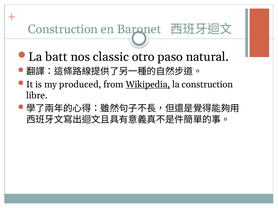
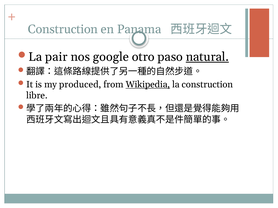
Baronet: Baronet -> Panama
batt: batt -> pair
classic: classic -> google
natural underline: none -> present
